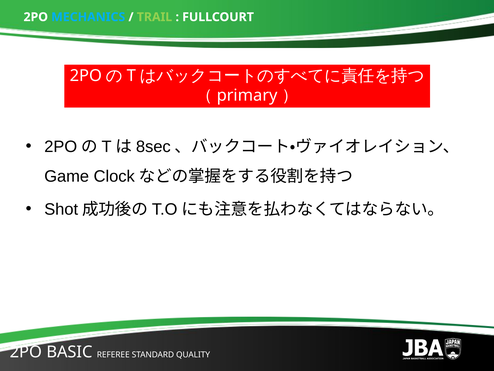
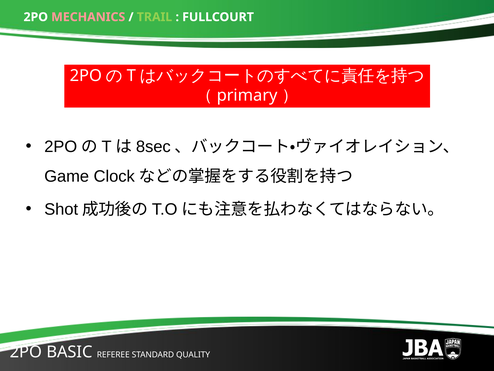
MECHANICS colour: light blue -> pink
